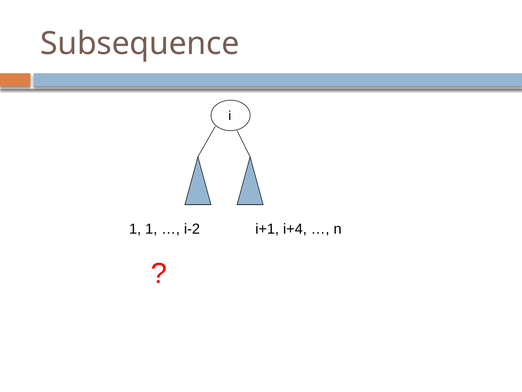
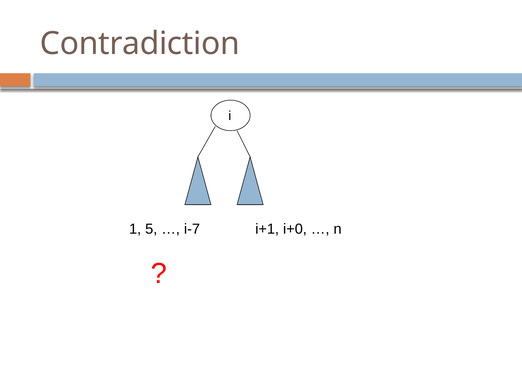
Subsequence: Subsequence -> Contradiction
1 1: 1 -> 5
i-2: i-2 -> i-7
i+4: i+4 -> i+0
